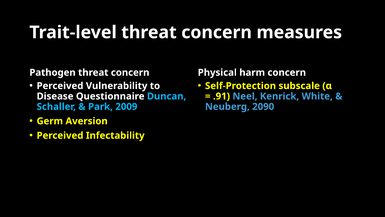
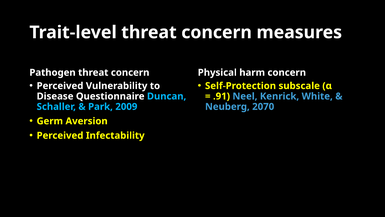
2090: 2090 -> 2070
